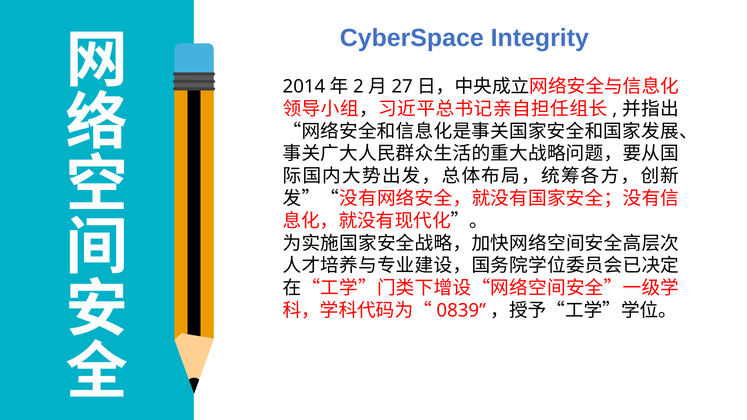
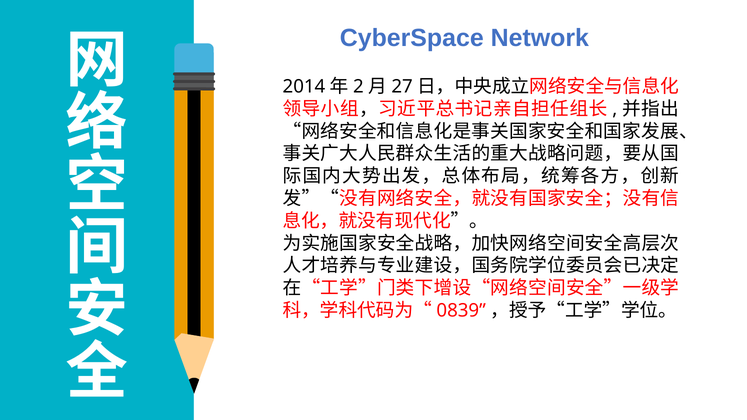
Integrity: Integrity -> Network
